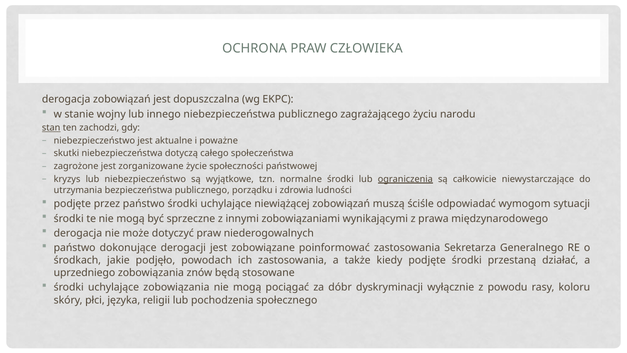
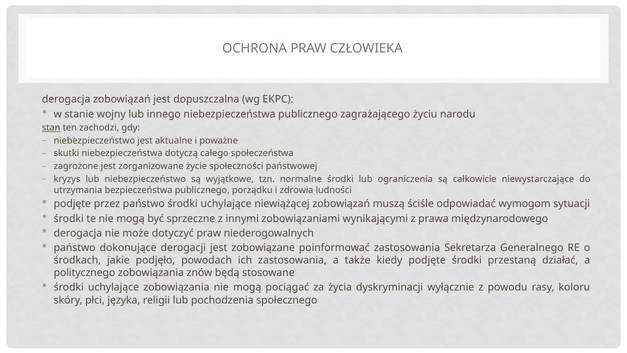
ograniczenia underline: present -> none
uprzedniego: uprzedniego -> politycznego
dóbr: dóbr -> życia
